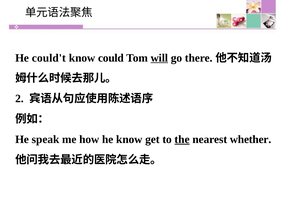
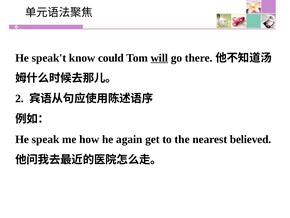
could't: could't -> speak't
he know: know -> again
the underline: present -> none
whether: whether -> believed
